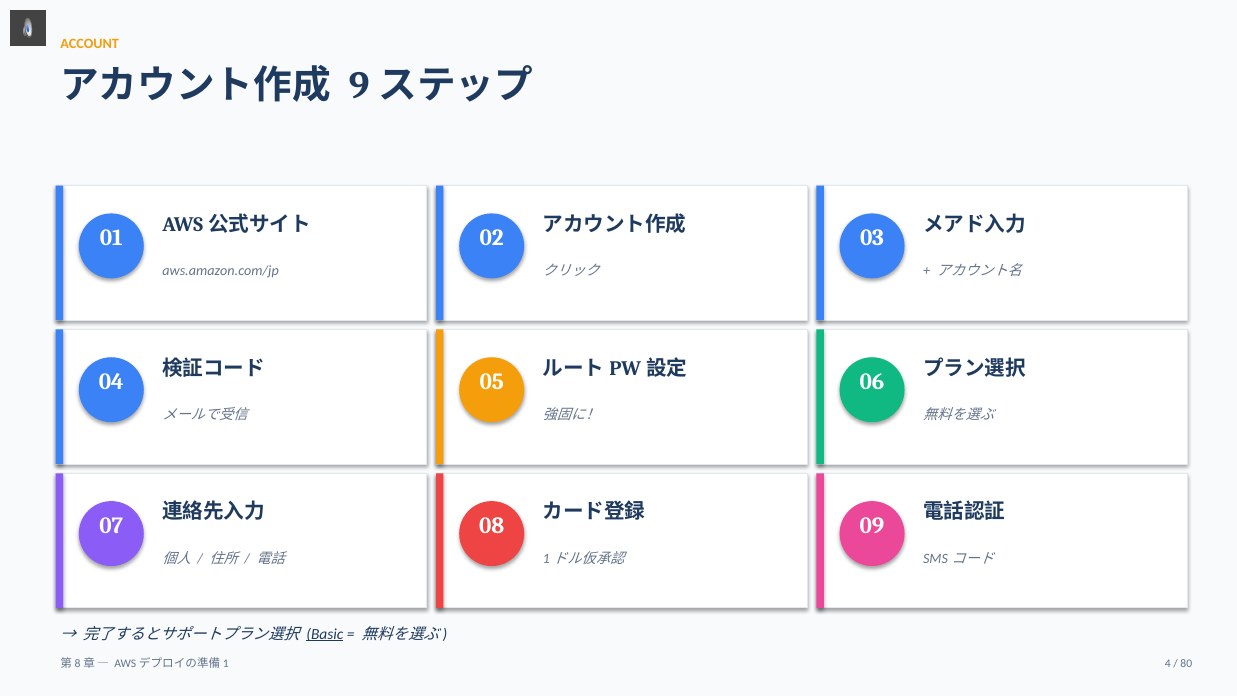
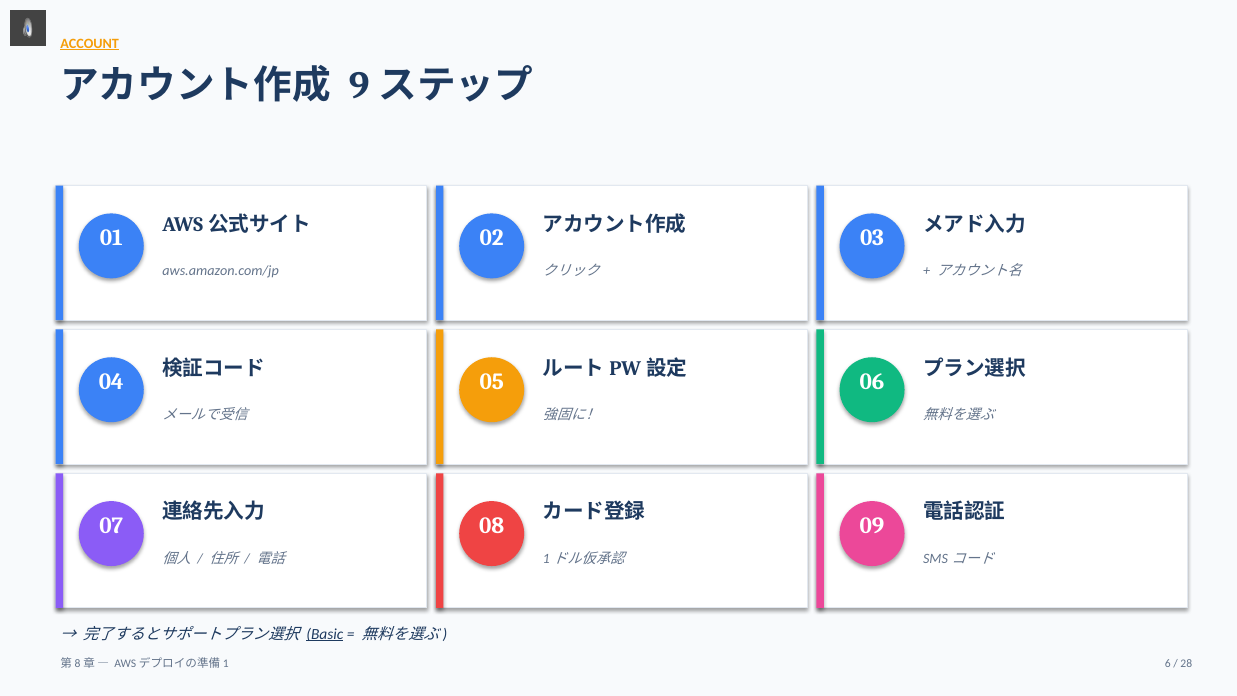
ACCOUNT underline: none -> present
4: 4 -> 6
80: 80 -> 28
